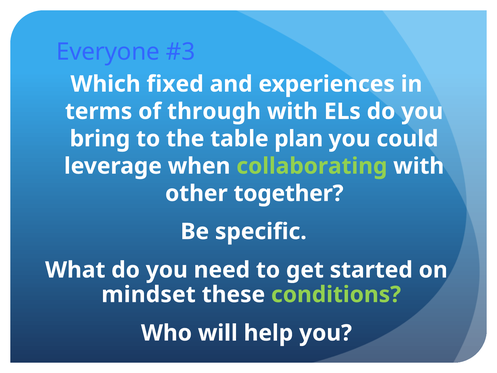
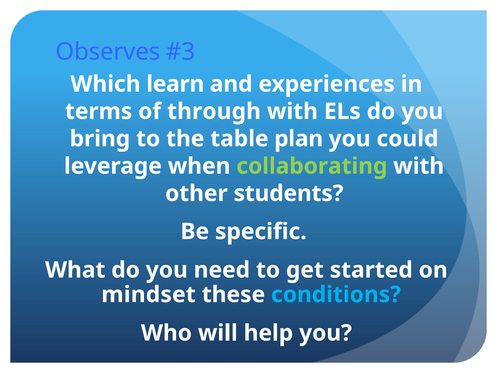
Everyone: Everyone -> Observes
fixed: fixed -> learn
together: together -> students
conditions colour: light green -> light blue
